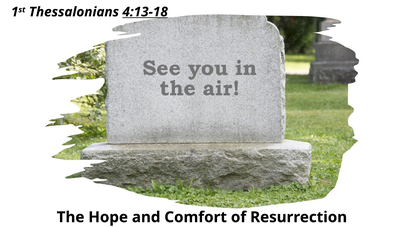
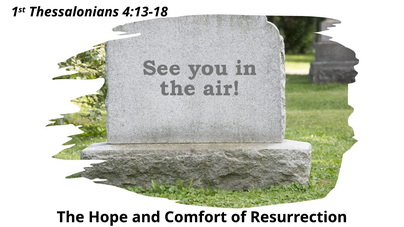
4:13-18 underline: present -> none
